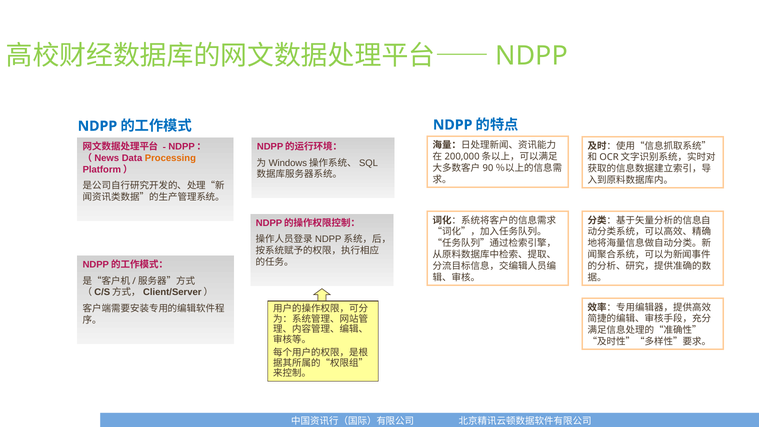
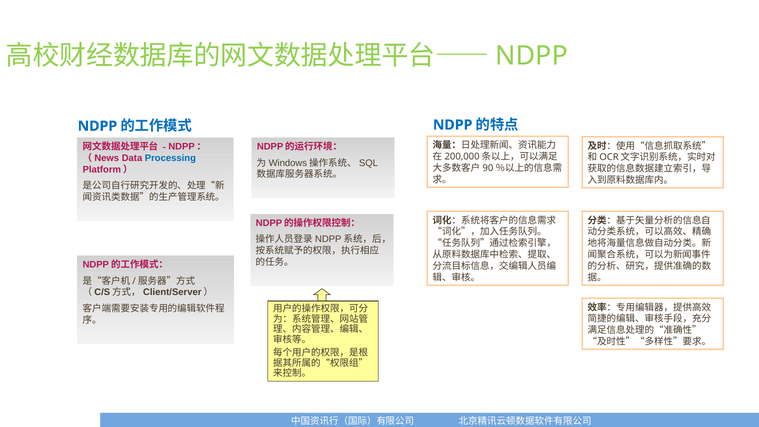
Processing colour: orange -> blue
